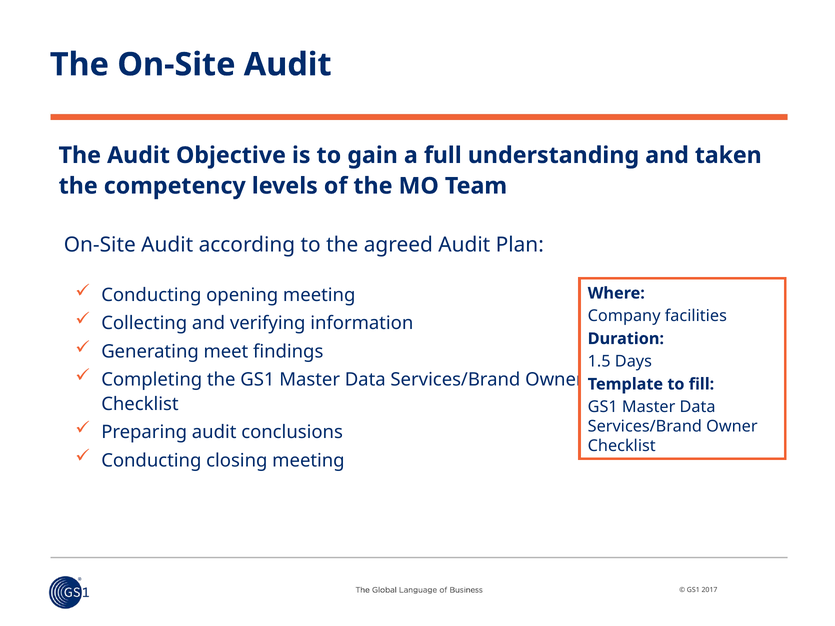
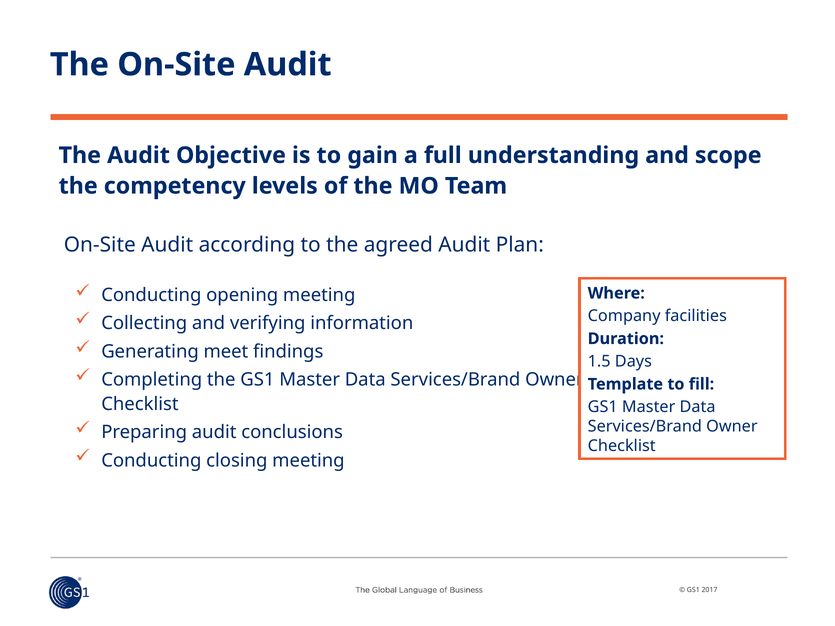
taken: taken -> scope
